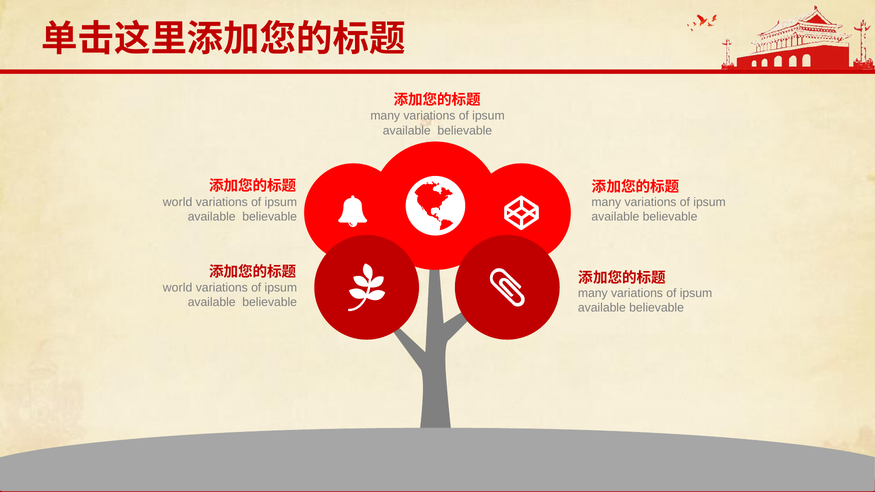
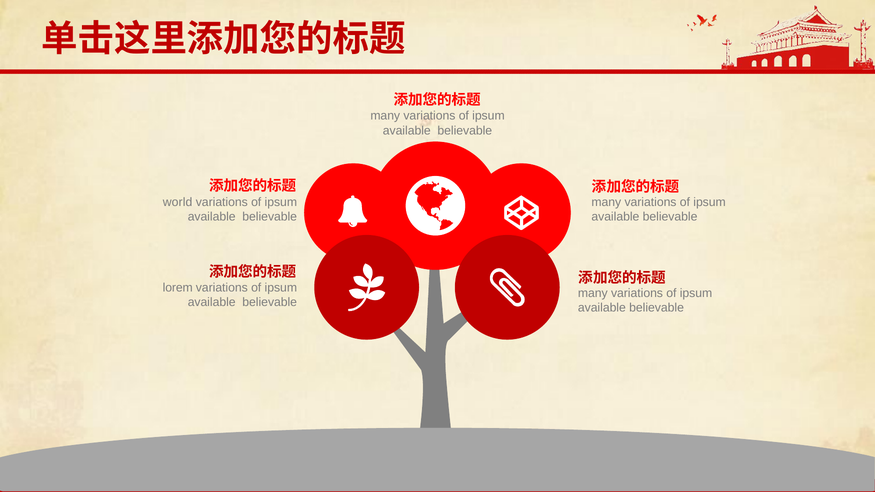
world at (178, 288): world -> lorem
